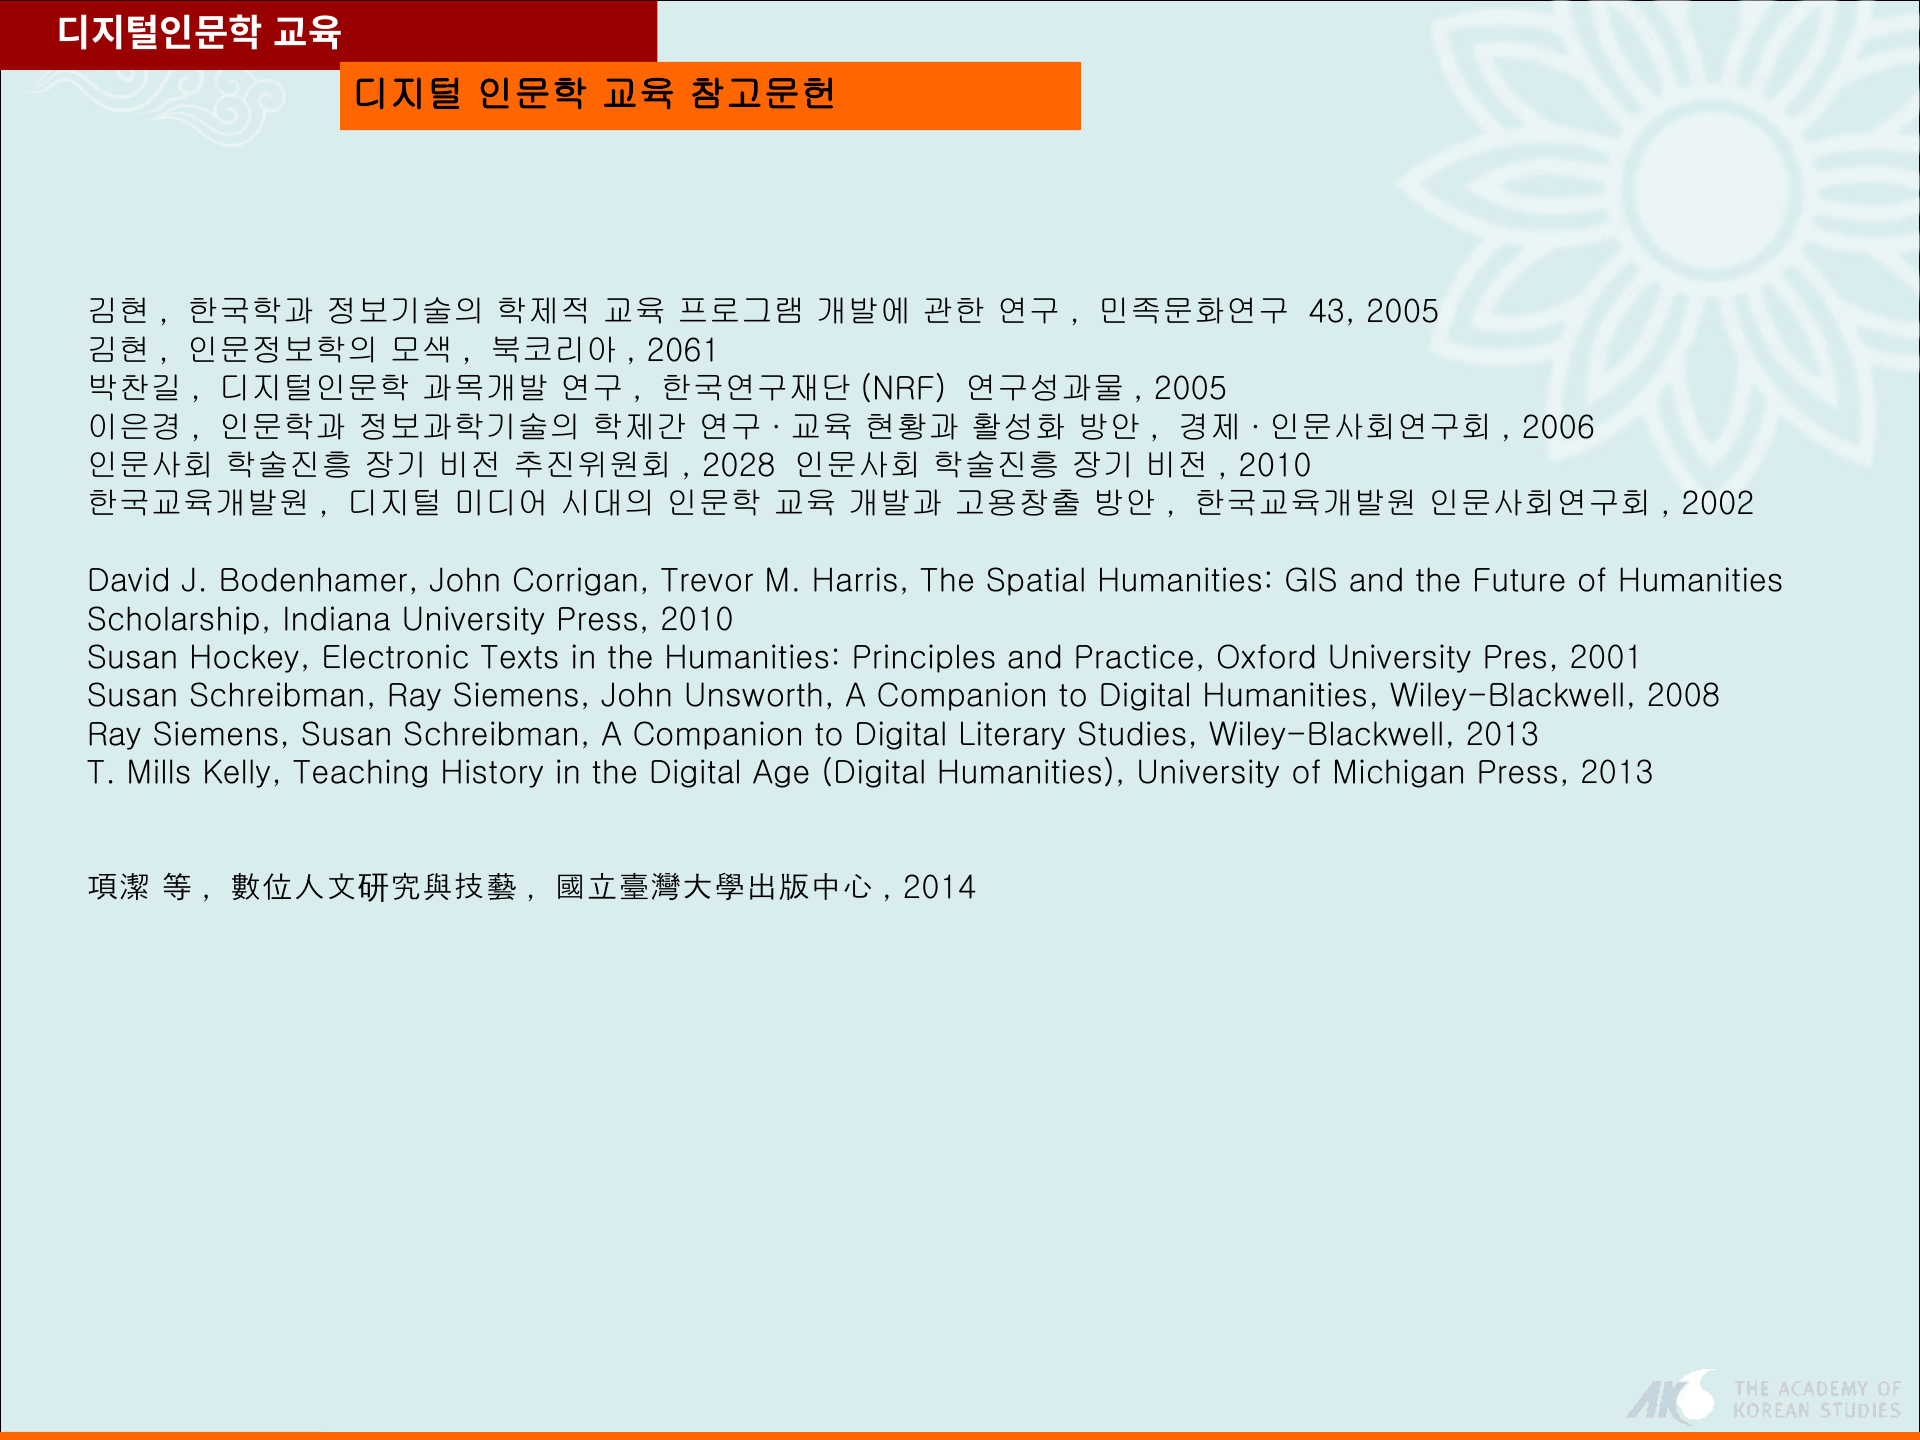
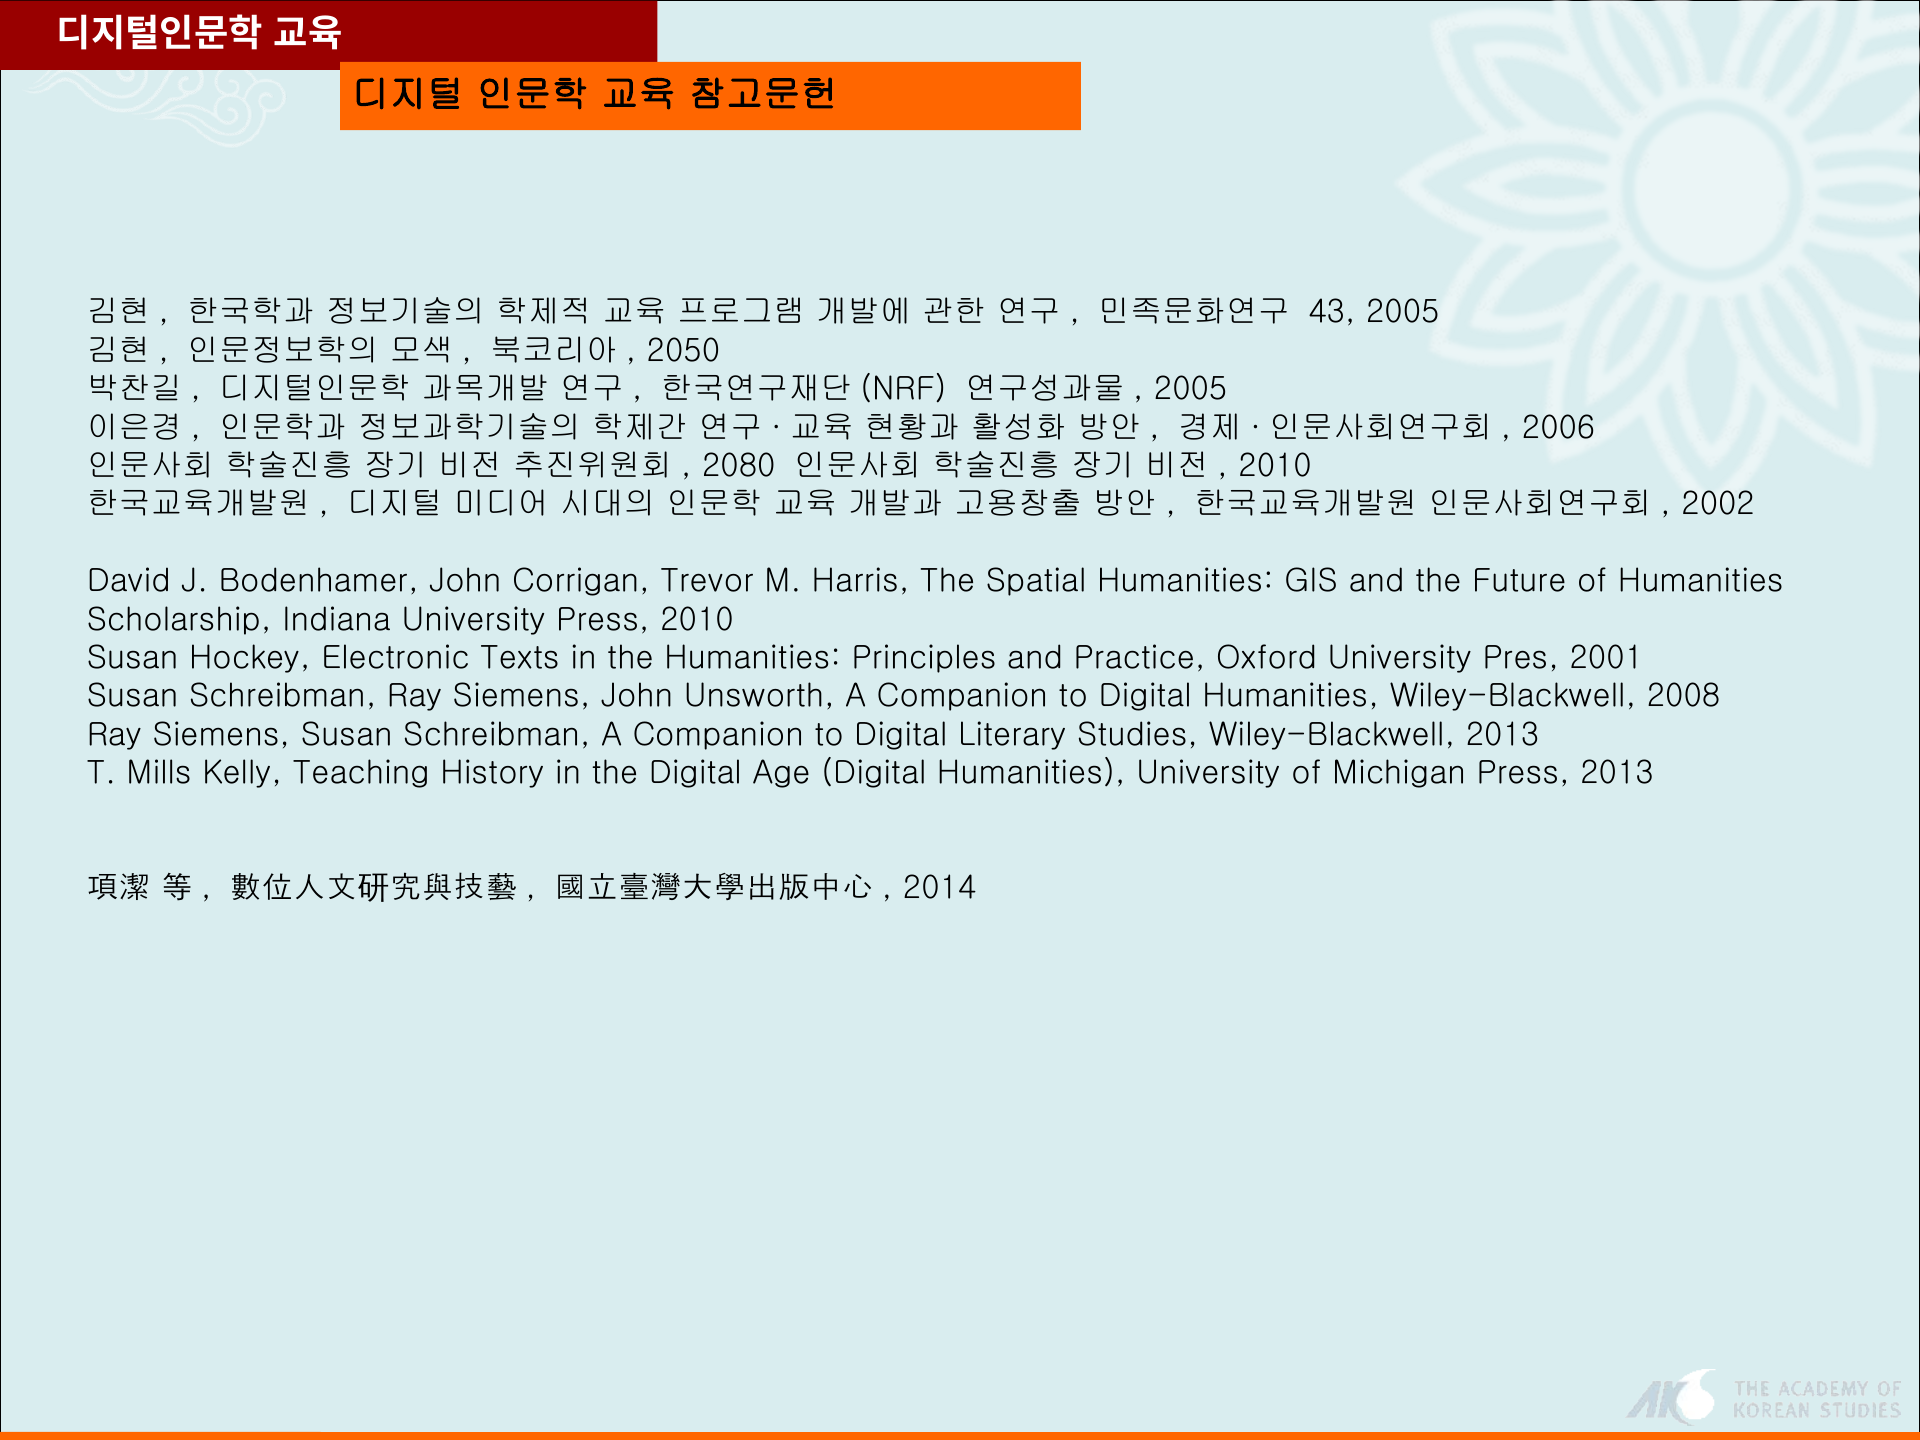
2061: 2061 -> 2050
2028: 2028 -> 2080
